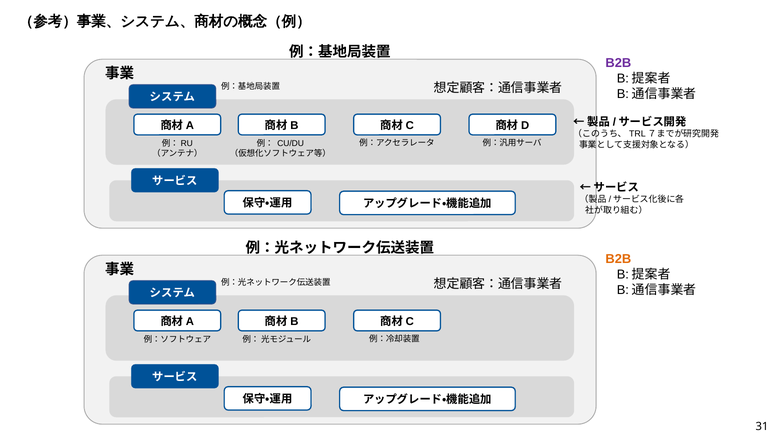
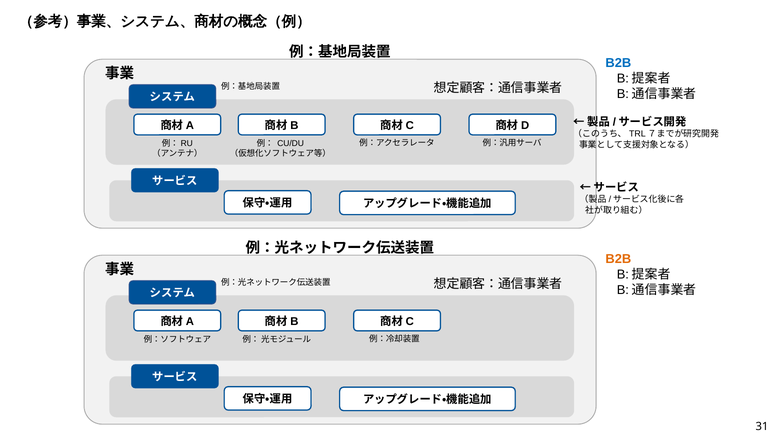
B2B at (618, 63) colour: purple -> blue
